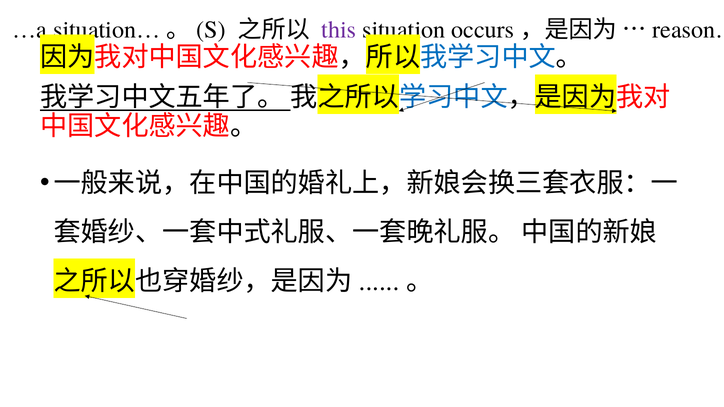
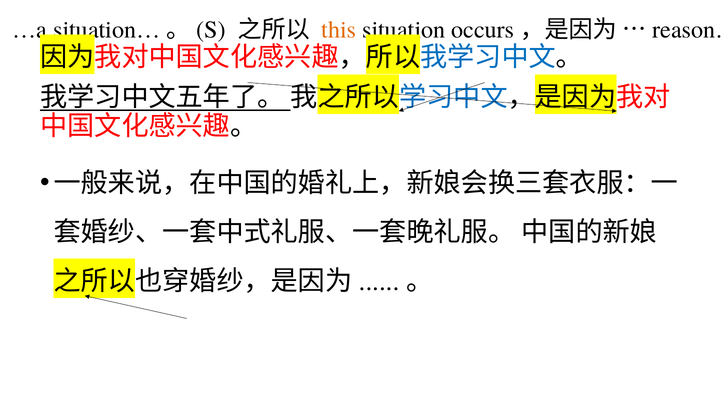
this colour: purple -> orange
